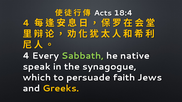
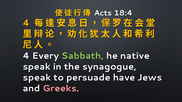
which at (37, 78): which -> speak
faith: faith -> have
Greeks colour: yellow -> pink
